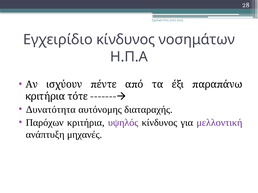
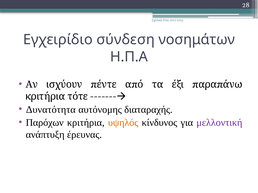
Εγχειρίδιο κίνδυνος: κίνδυνος -> σύνδεση
υψηλός colour: purple -> orange
μηχανές: μηχανές -> έρευνας
